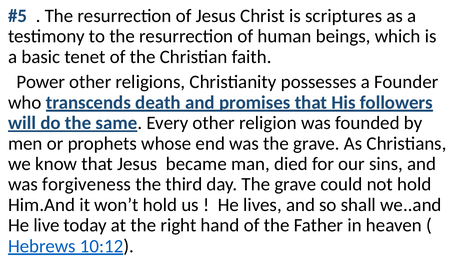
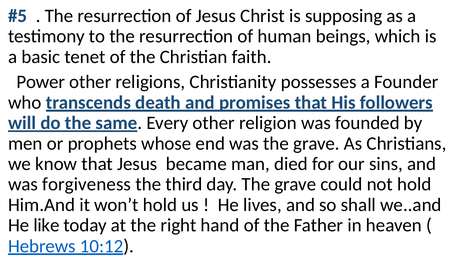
scriptures: scriptures -> supposing
live: live -> like
